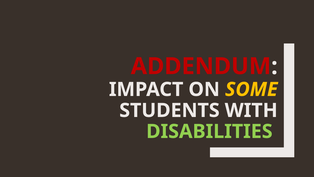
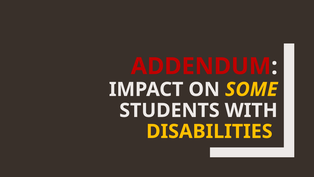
DISABILITIES colour: light green -> yellow
